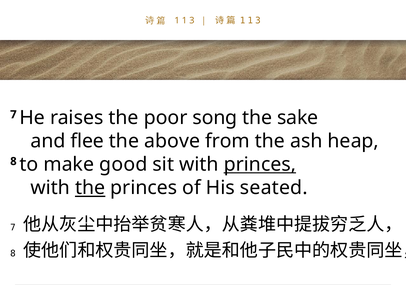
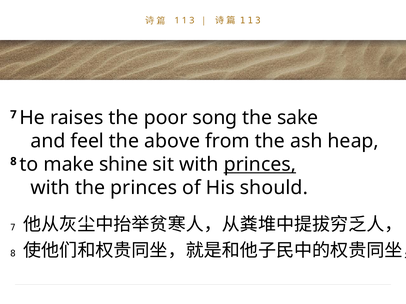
flee: flee -> feel
good: good -> shine
the at (90, 188) underline: present -> none
seated: seated -> should
